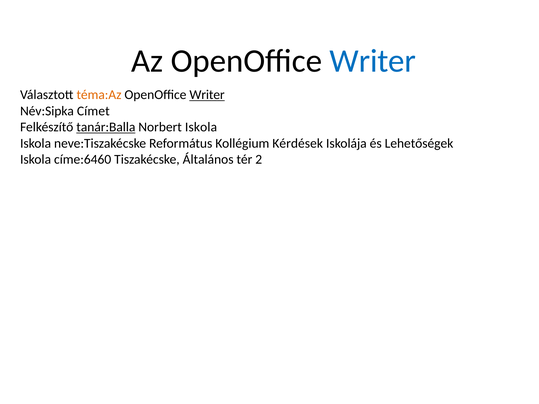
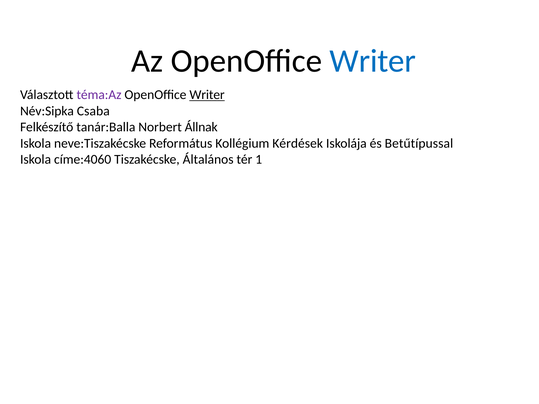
téma:Az colour: orange -> purple
Címet: Címet -> Csaba
tanár:Balla underline: present -> none
Norbert Iskola: Iskola -> Állnak
Lehetőségek: Lehetőségek -> Betűtípussal
címe:6460: címe:6460 -> címe:4060
2: 2 -> 1
